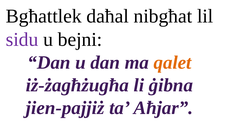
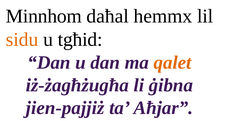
Bgħattlek: Bgħattlek -> Minnhom
nibgħat: nibgħat -> hemmx
sidu colour: purple -> orange
bejni: bejni -> tgħid
